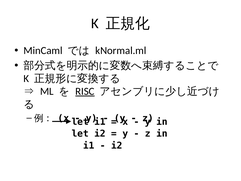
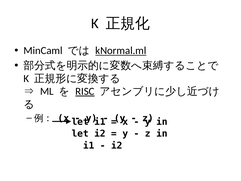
kNormal.ml underline: none -> present
